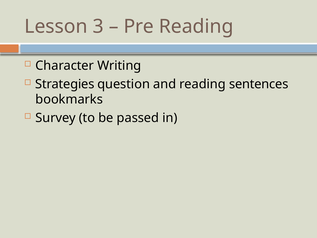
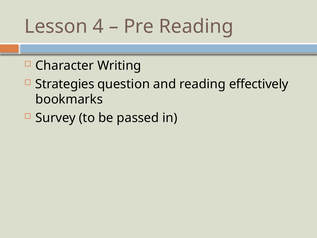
3: 3 -> 4
sentences: sentences -> effectively
